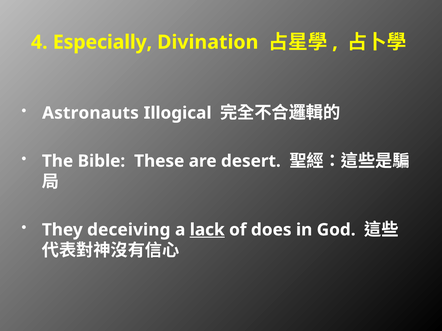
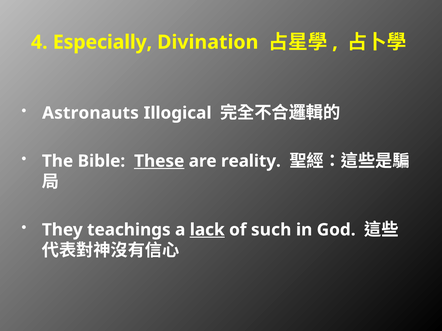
These underline: none -> present
desert: desert -> reality
deceiving: deceiving -> teachings
does: does -> such
